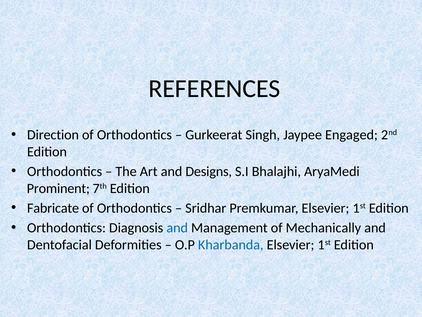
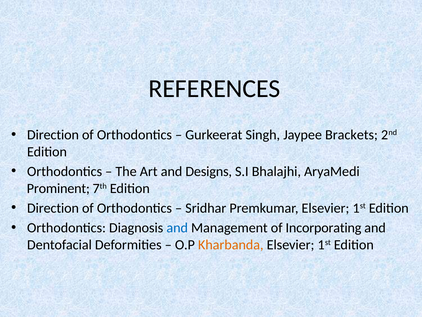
Engaged: Engaged -> Brackets
Fabricate at (53, 208): Fabricate -> Direction
Mechanically: Mechanically -> Incorporating
Kharbanda colour: blue -> orange
